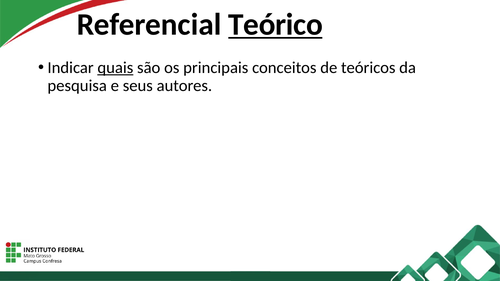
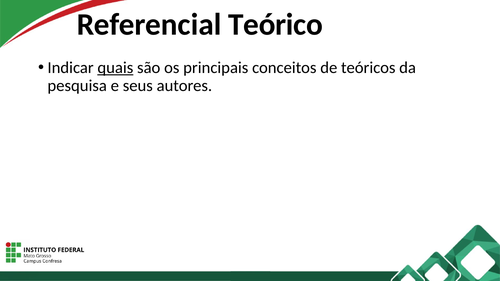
Teórico underline: present -> none
